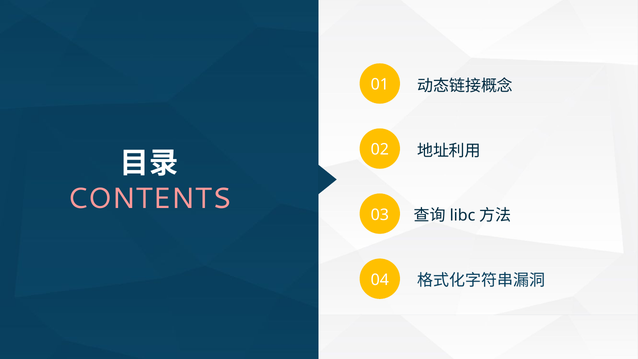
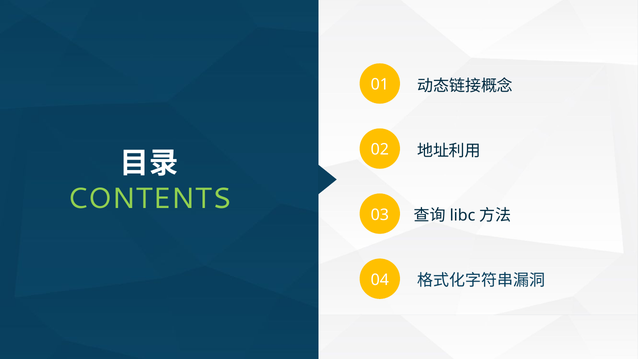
CONTENTS colour: pink -> light green
